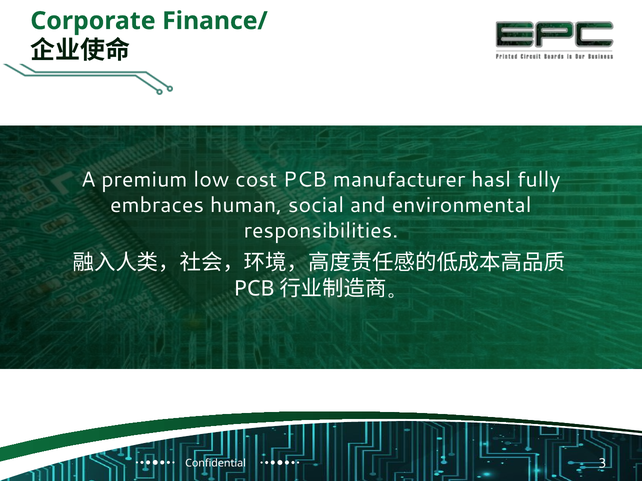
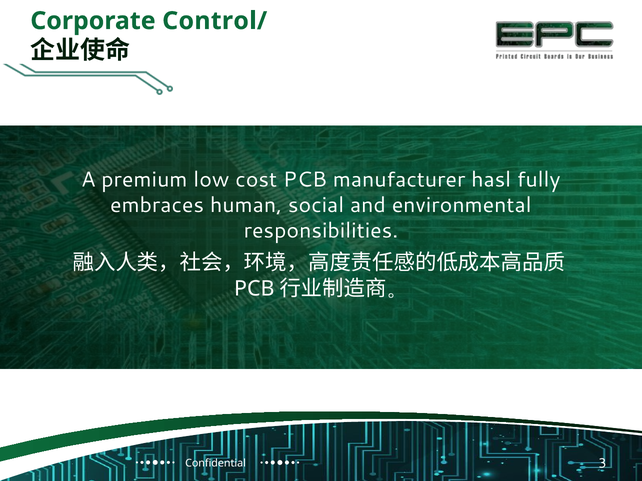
Finance/: Finance/ -> Control/
